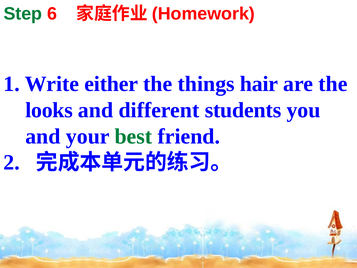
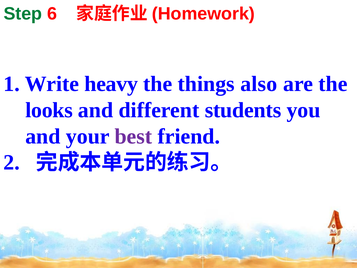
either: either -> heavy
hair: hair -> also
best colour: green -> purple
